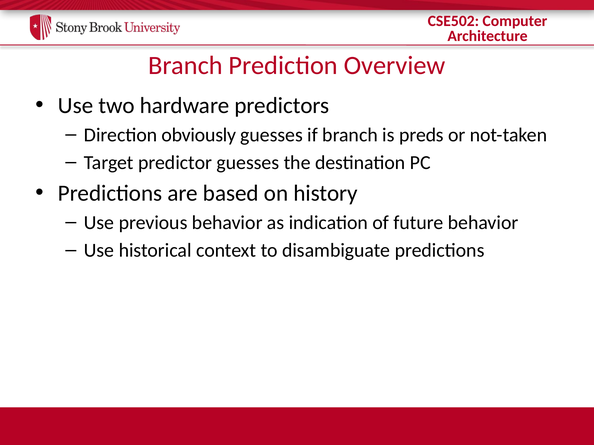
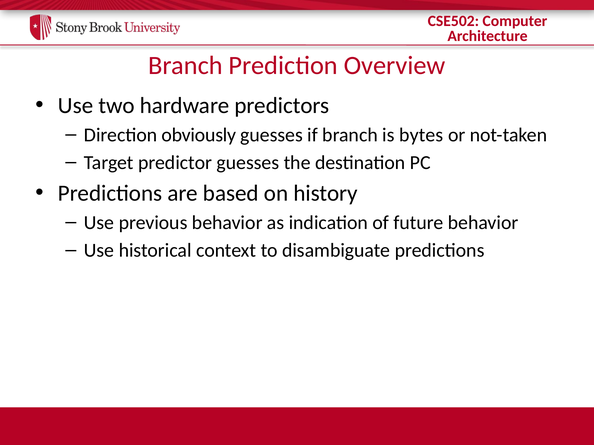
preds: preds -> bytes
